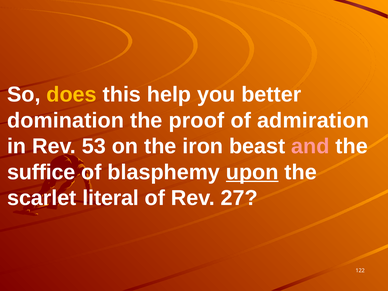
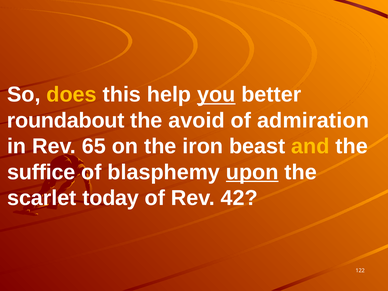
you underline: none -> present
domination: domination -> roundabout
proof: proof -> avoid
53: 53 -> 65
and colour: pink -> yellow
literal: literal -> today
27: 27 -> 42
